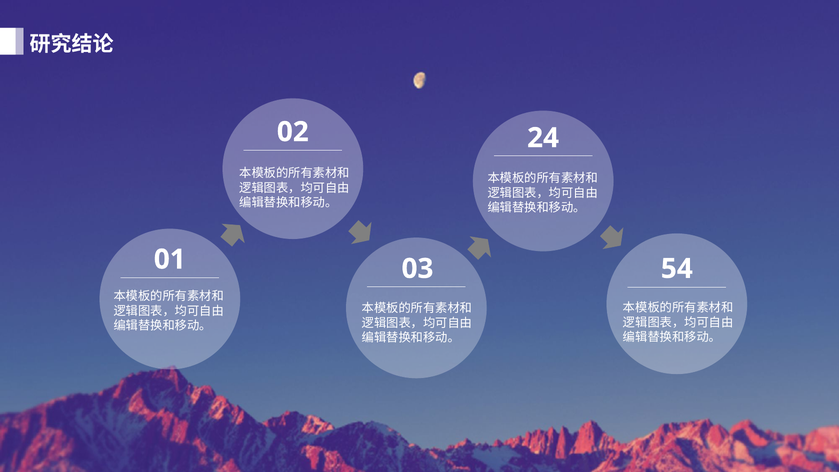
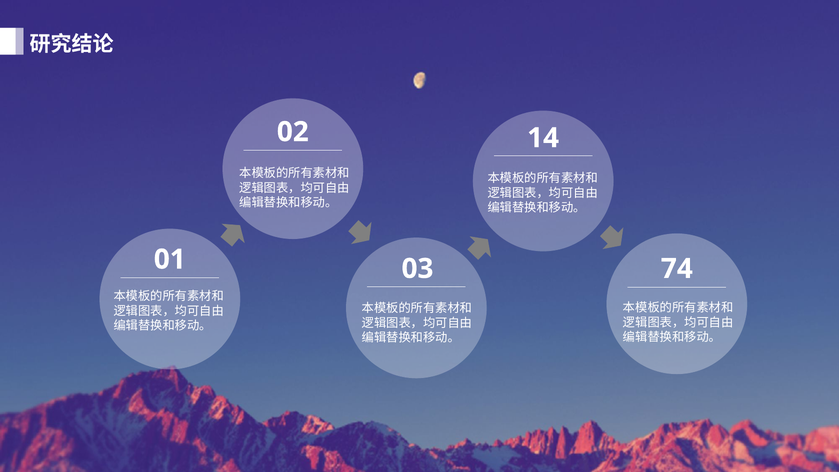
24: 24 -> 14
54: 54 -> 74
